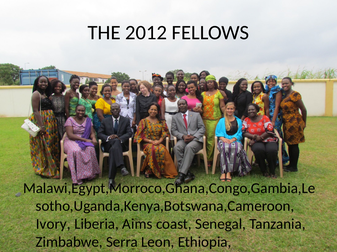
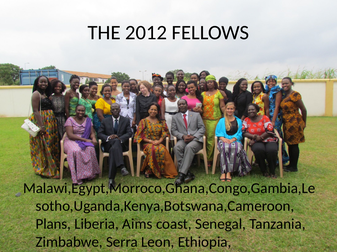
Ivory: Ivory -> Plans
